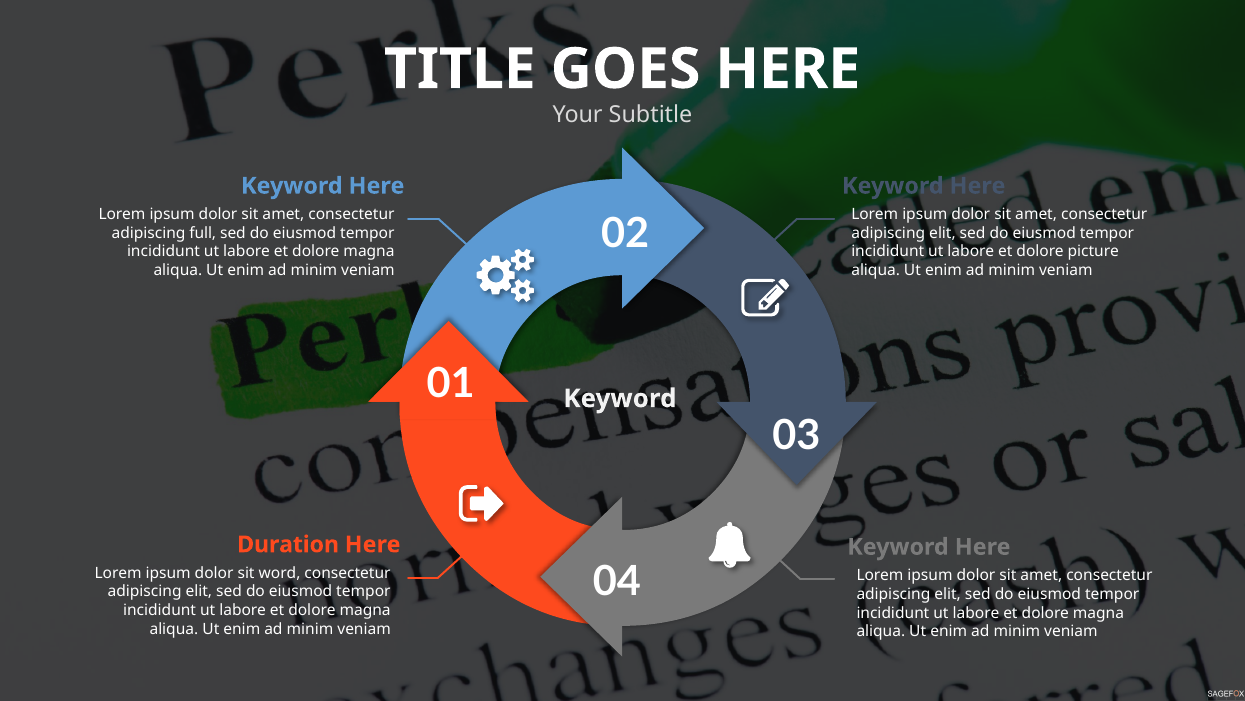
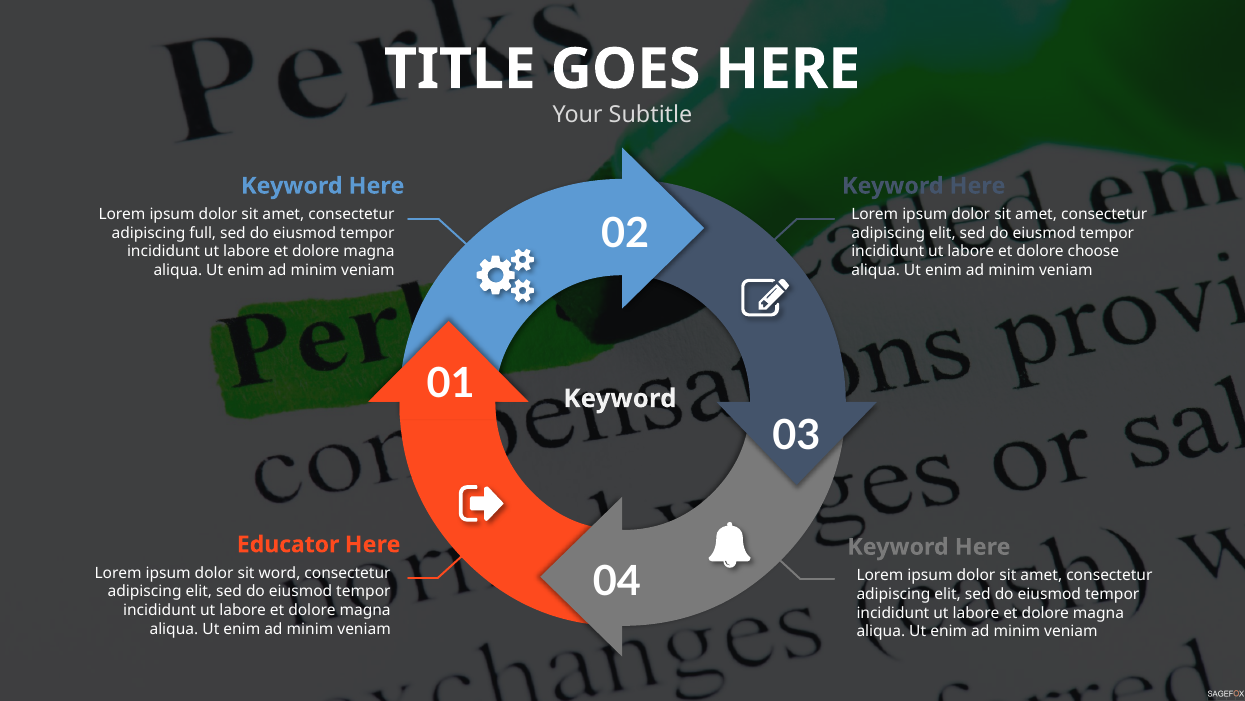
picture: picture -> choose
Duration: Duration -> Educator
